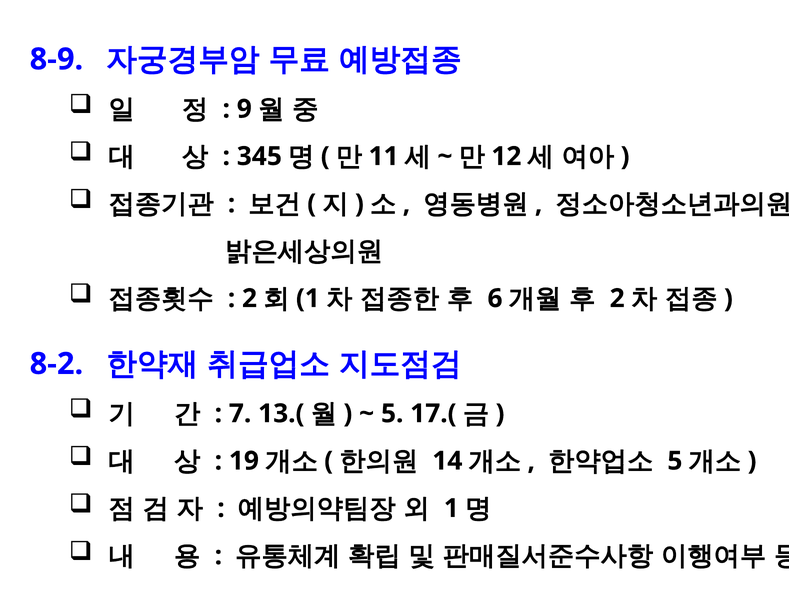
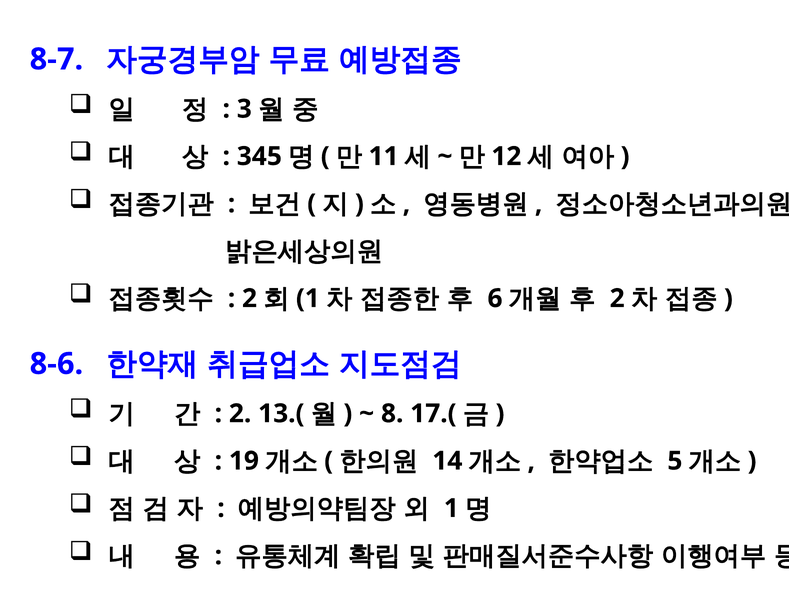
8-9: 8-9 -> 8-7
9: 9 -> 3
8-2: 8-2 -> 8-6
7 at (240, 413): 7 -> 2
5 at (392, 413): 5 -> 8
